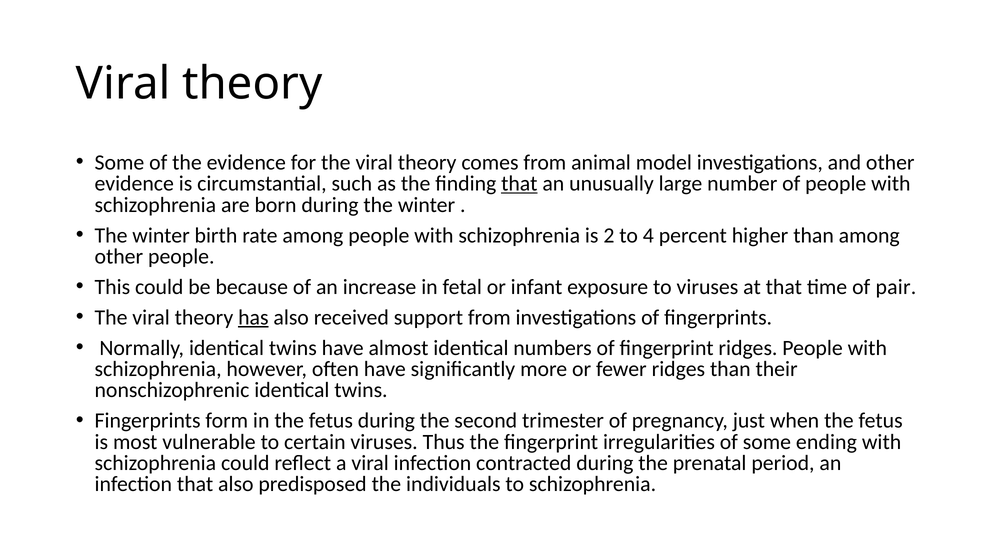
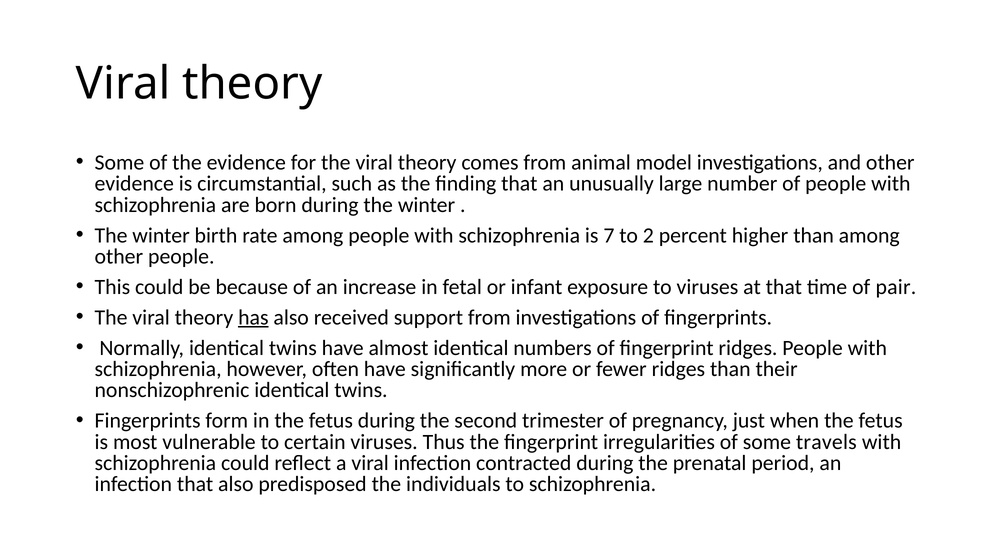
that at (519, 184) underline: present -> none
2: 2 -> 7
4: 4 -> 2
ending: ending -> travels
